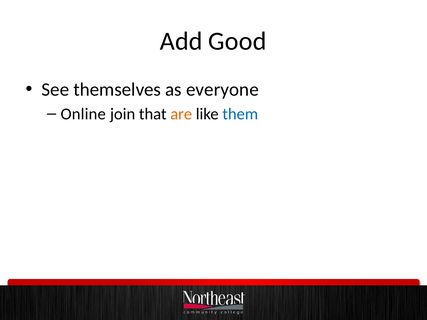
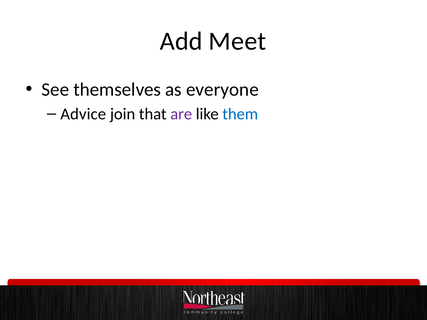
Good: Good -> Meet
Online: Online -> Advice
are colour: orange -> purple
